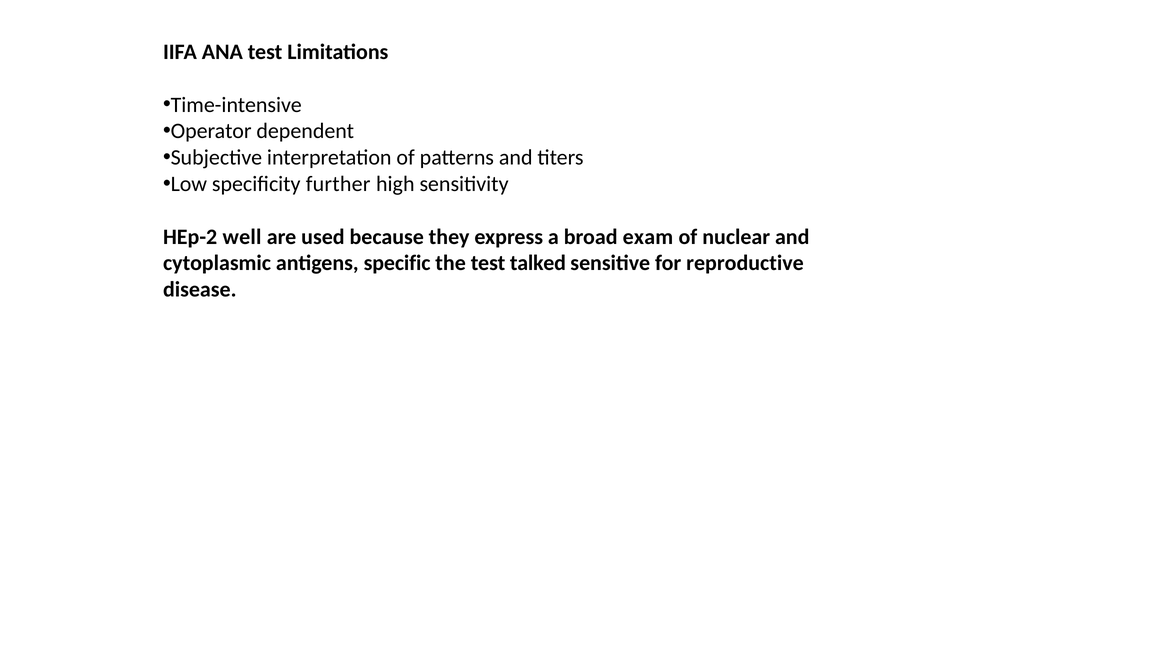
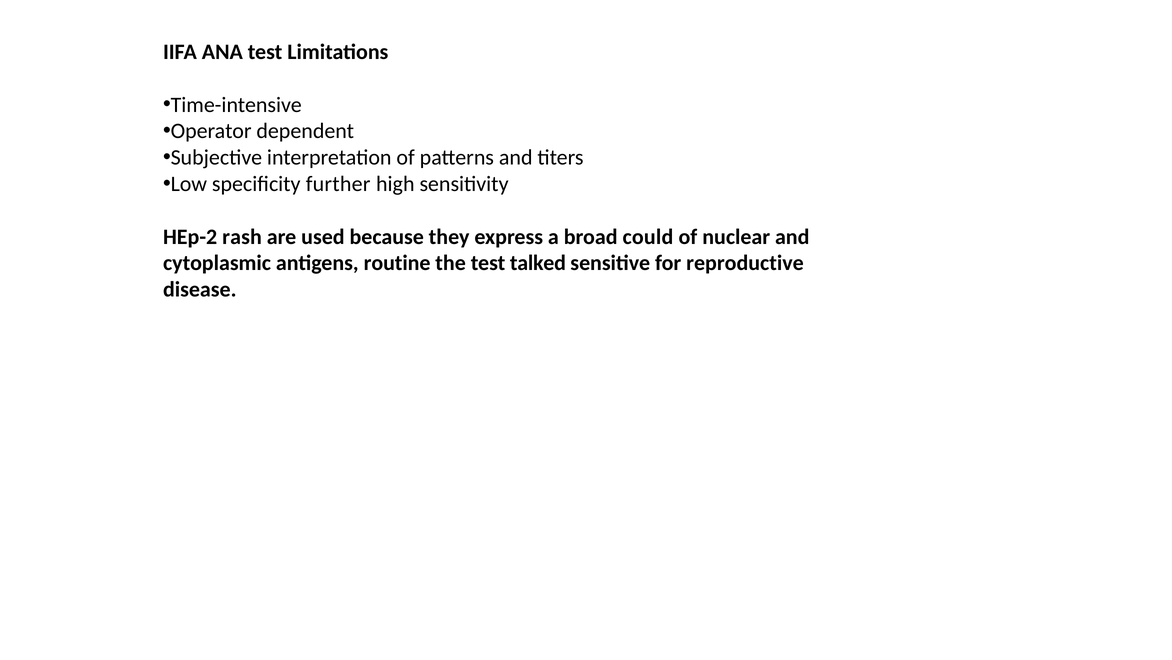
well: well -> rash
exam: exam -> could
specific: specific -> routine
